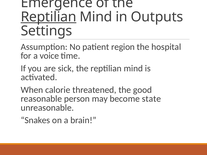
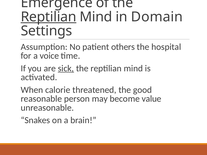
Outputs: Outputs -> Domain
region: region -> others
sick underline: none -> present
state: state -> value
